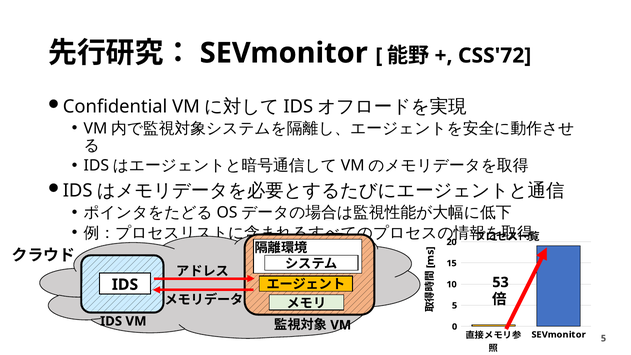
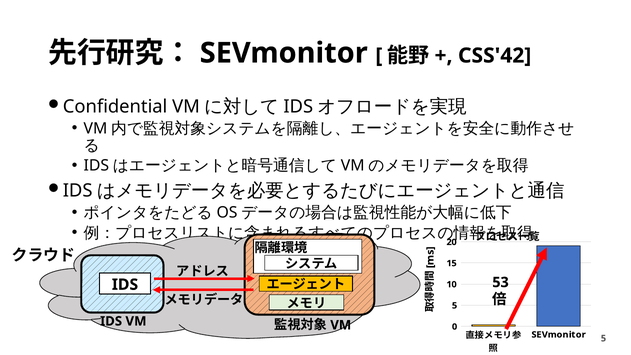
CSS'72: CSS'72 -> CSS'42
